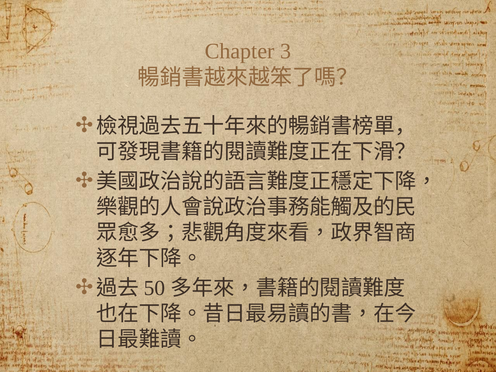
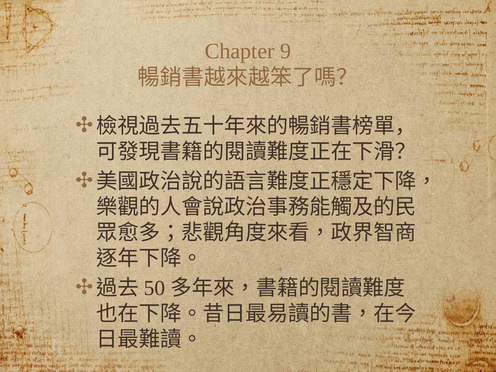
3: 3 -> 9
